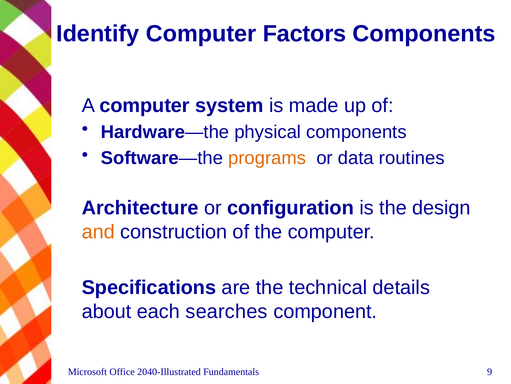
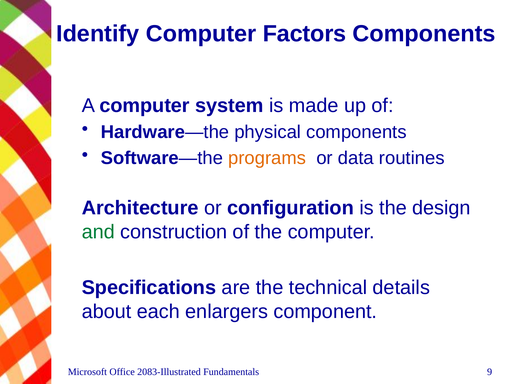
and colour: orange -> green
searches: searches -> enlargers
2040-Illustrated: 2040-Illustrated -> 2083-Illustrated
